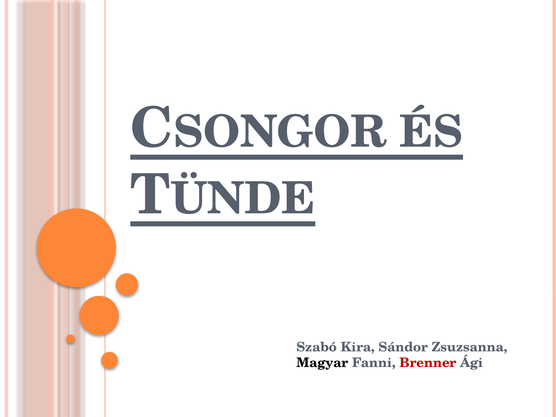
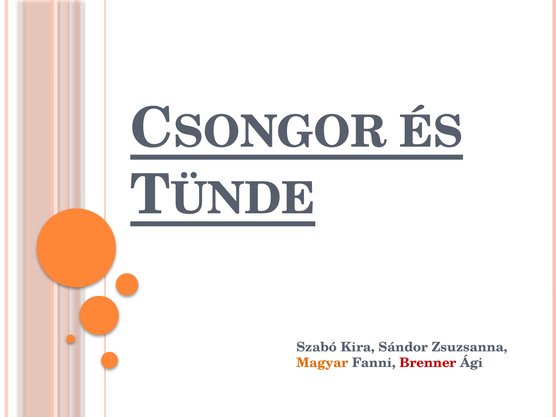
Magyar colour: black -> orange
